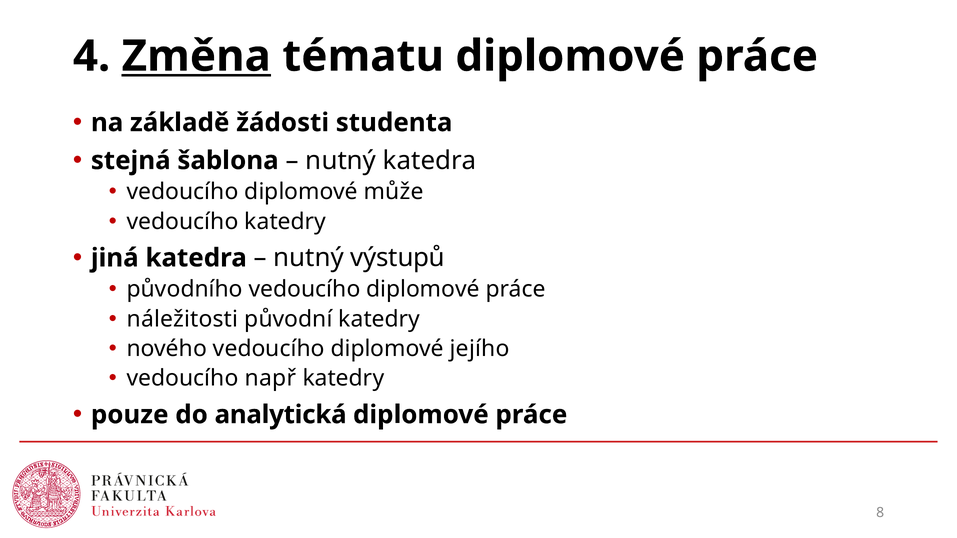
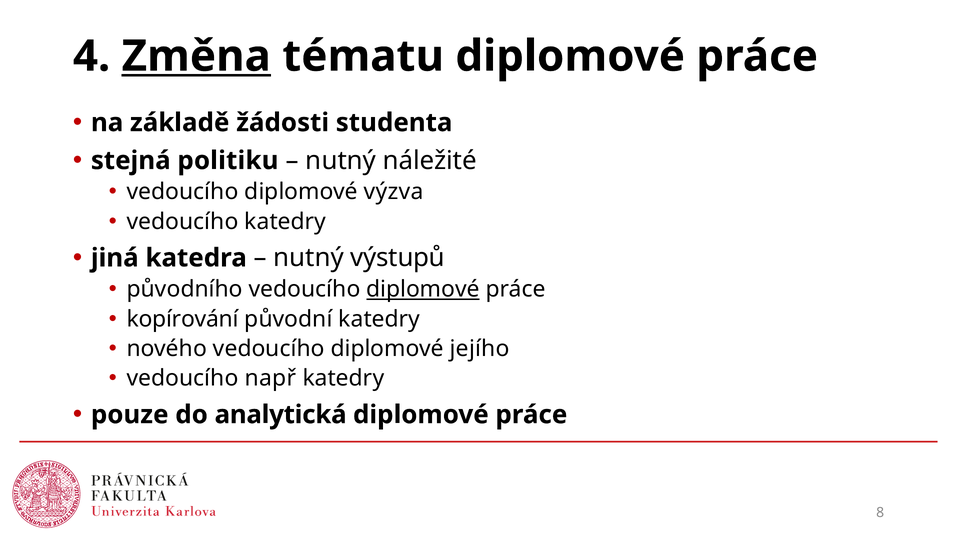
šablona: šablona -> politiku
nutný katedra: katedra -> náležité
může: může -> výzva
diplomové at (423, 289) underline: none -> present
náležitosti: náležitosti -> kopírování
